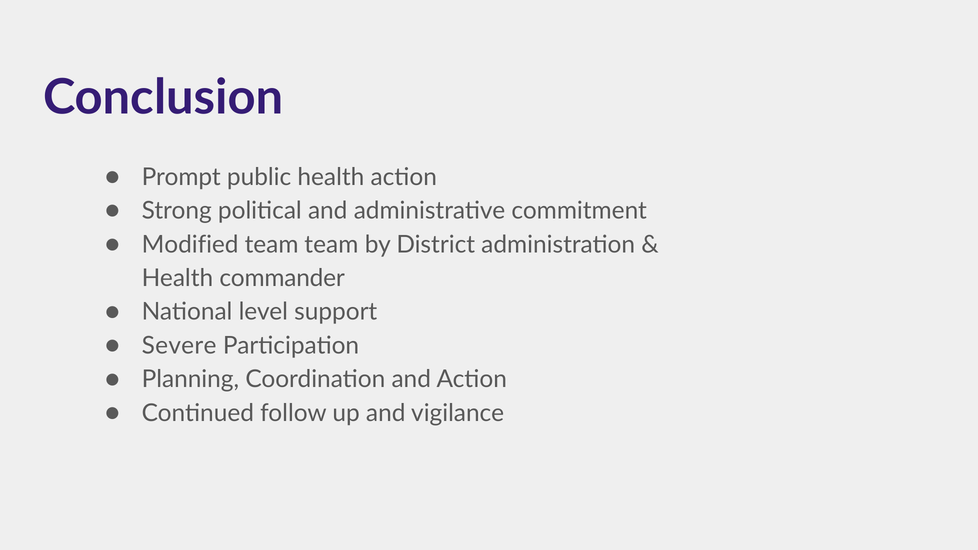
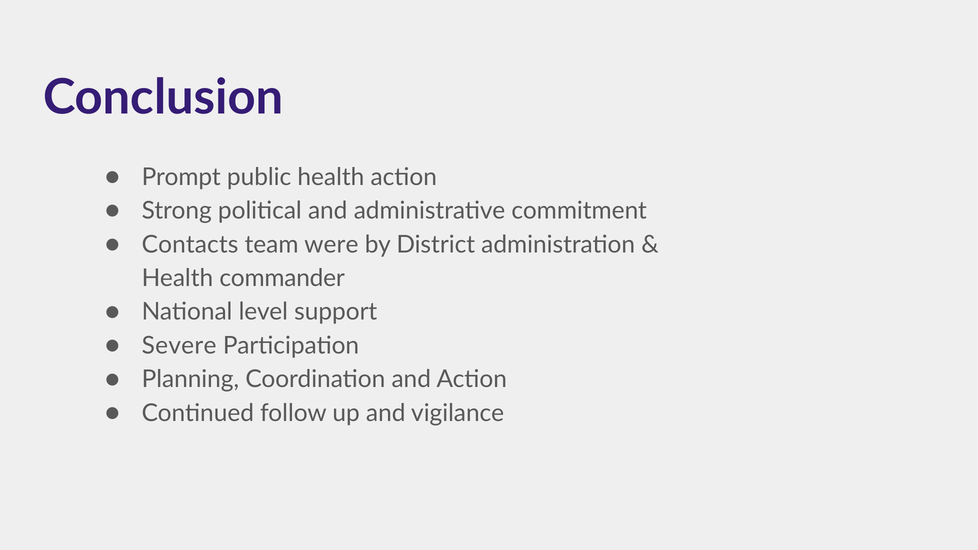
Modified: Modified -> Contacts
team team: team -> were
